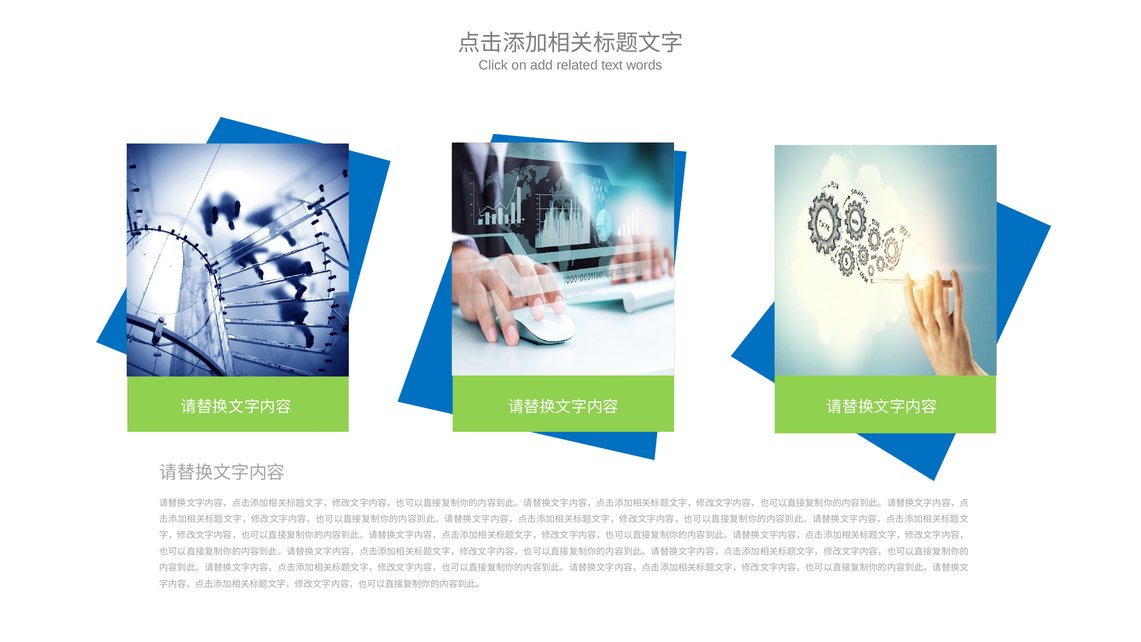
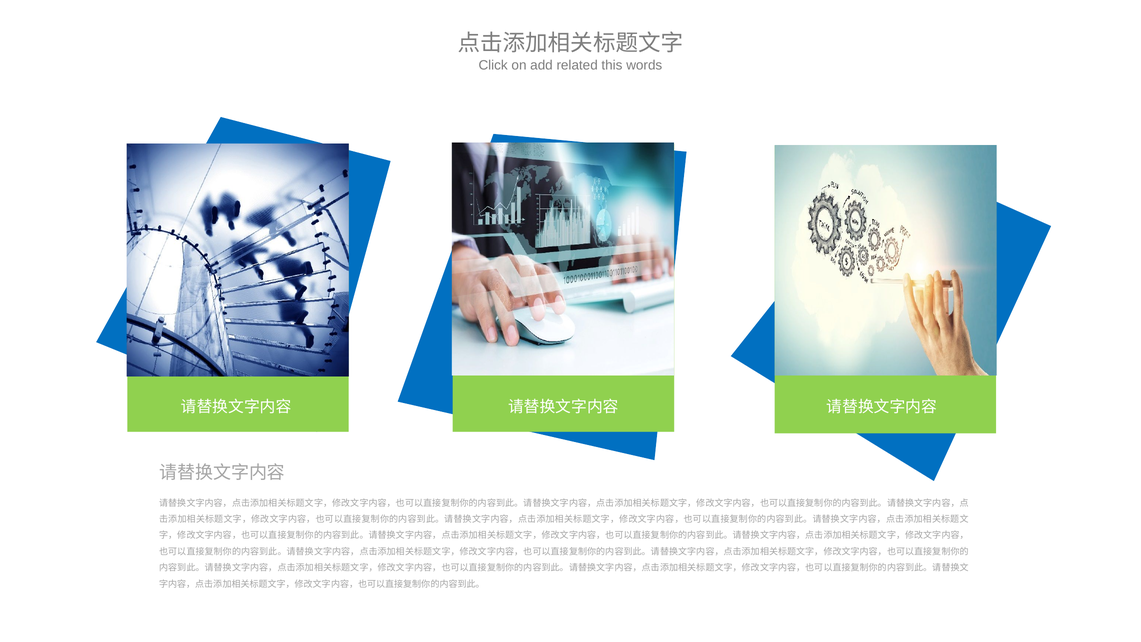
text: text -> this
